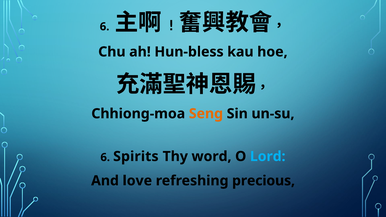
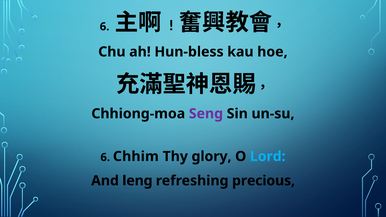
Seng colour: orange -> purple
Spirits: Spirits -> Chhim
word: word -> glory
love: love -> leng
